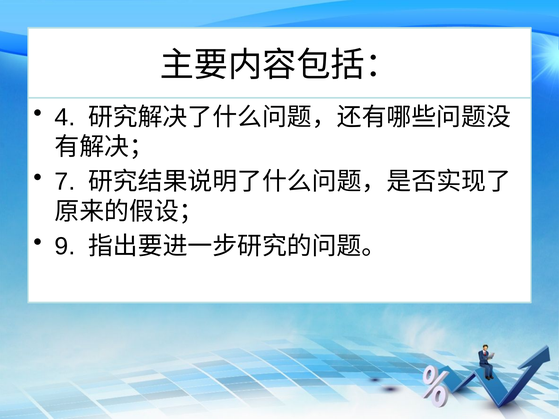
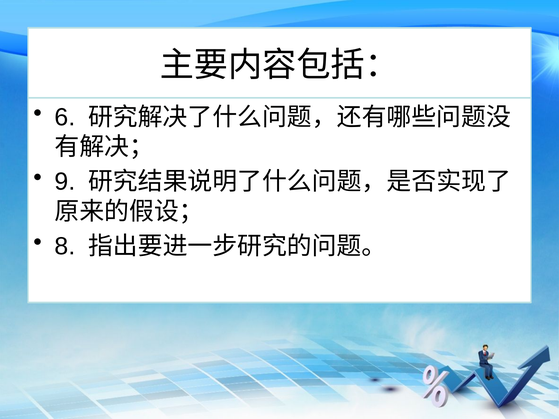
4: 4 -> 6
7: 7 -> 9
9: 9 -> 8
